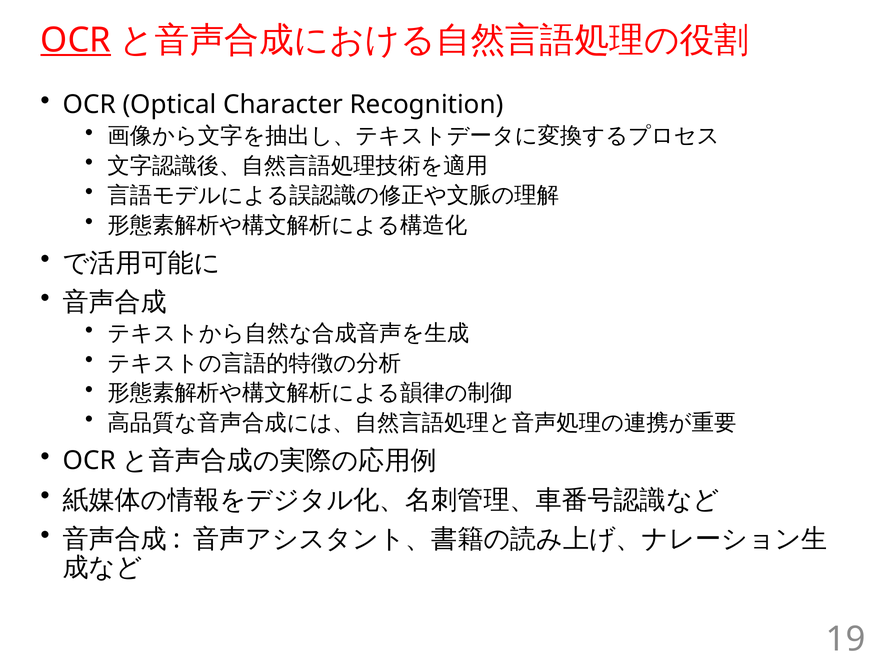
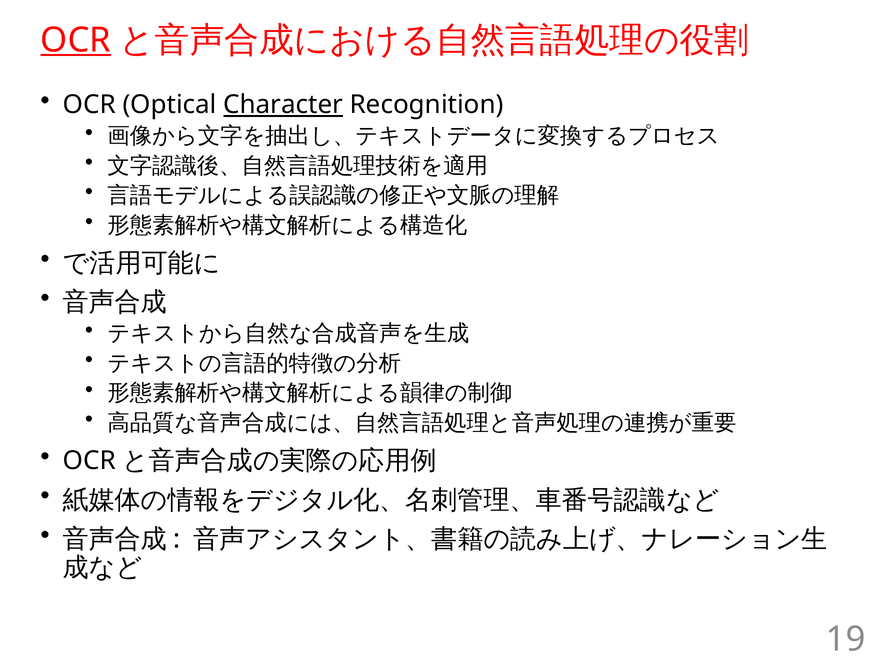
Character underline: none -> present
